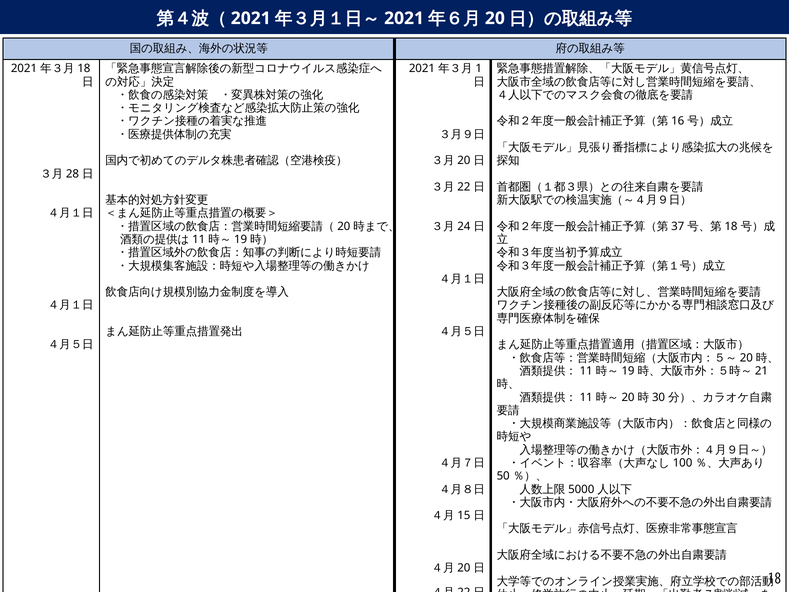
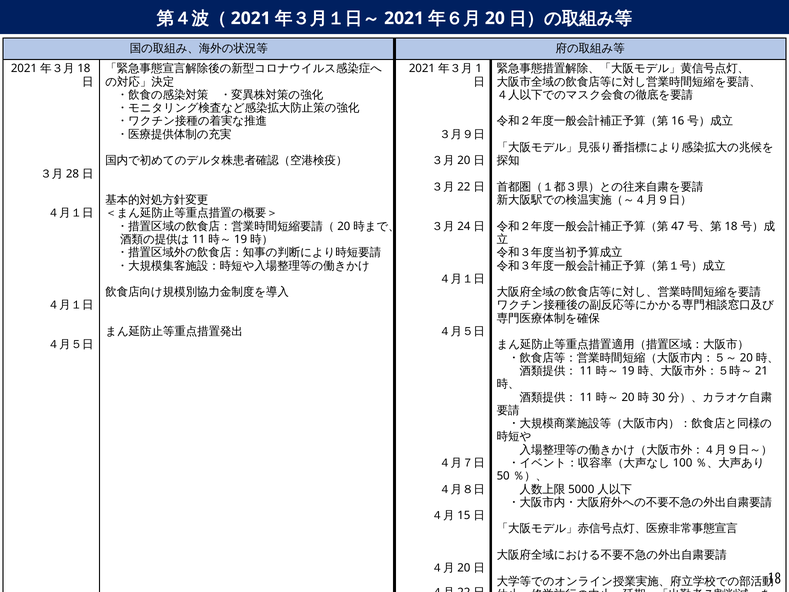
37: 37 -> 47
